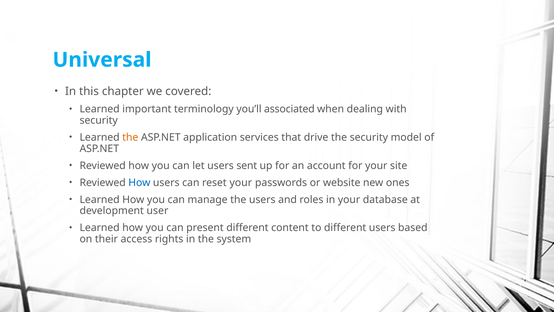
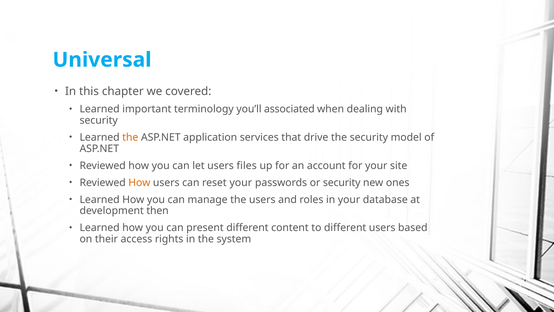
sent: sent -> files
How at (139, 182) colour: blue -> orange
or website: website -> security
user: user -> then
